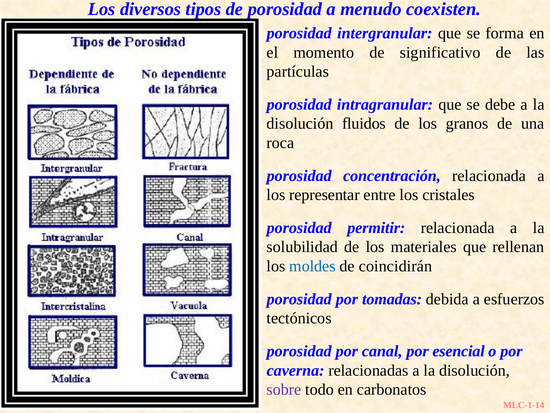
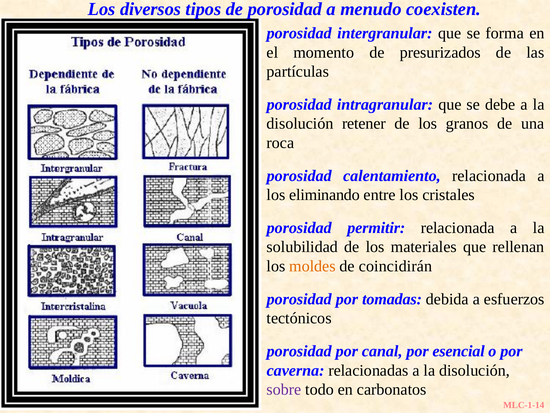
significativo: significativo -> presurizados
fluidos: fluidos -> retener
concentración: concentración -> calentamiento
representar: representar -> eliminando
moldes colour: blue -> orange
